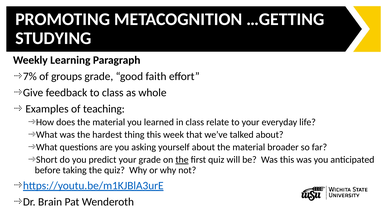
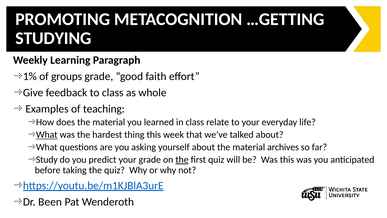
7%: 7% -> 1%
What at (47, 135) underline: none -> present
broader: broader -> archives
Short: Short -> Study
Brain: Brain -> Been
